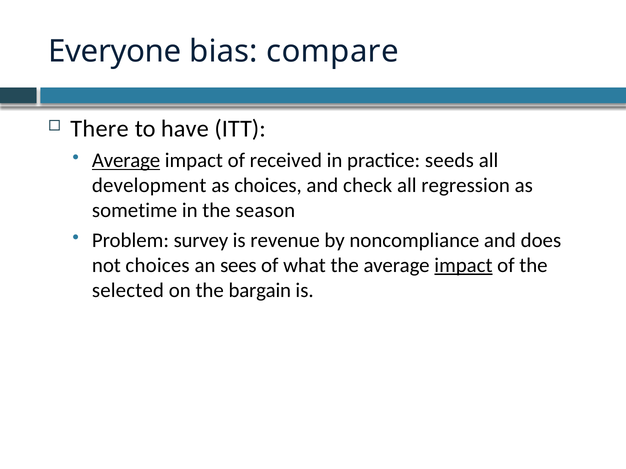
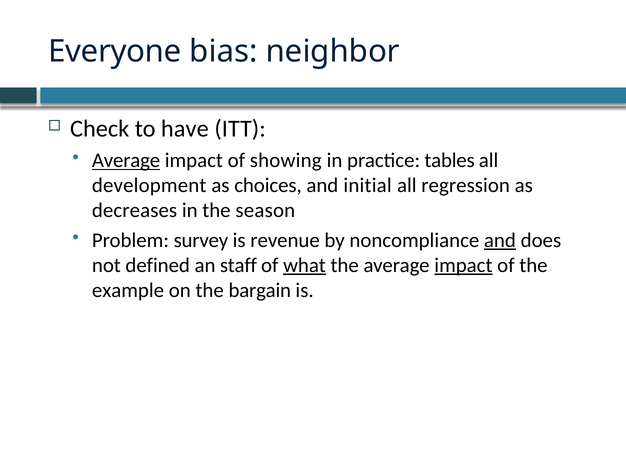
compare: compare -> neighbor
There: There -> Check
received: received -> showing
seeds: seeds -> tables
check: check -> initial
sometime: sometime -> decreases
and at (500, 241) underline: none -> present
not choices: choices -> defined
sees: sees -> staff
what underline: none -> present
selected: selected -> example
